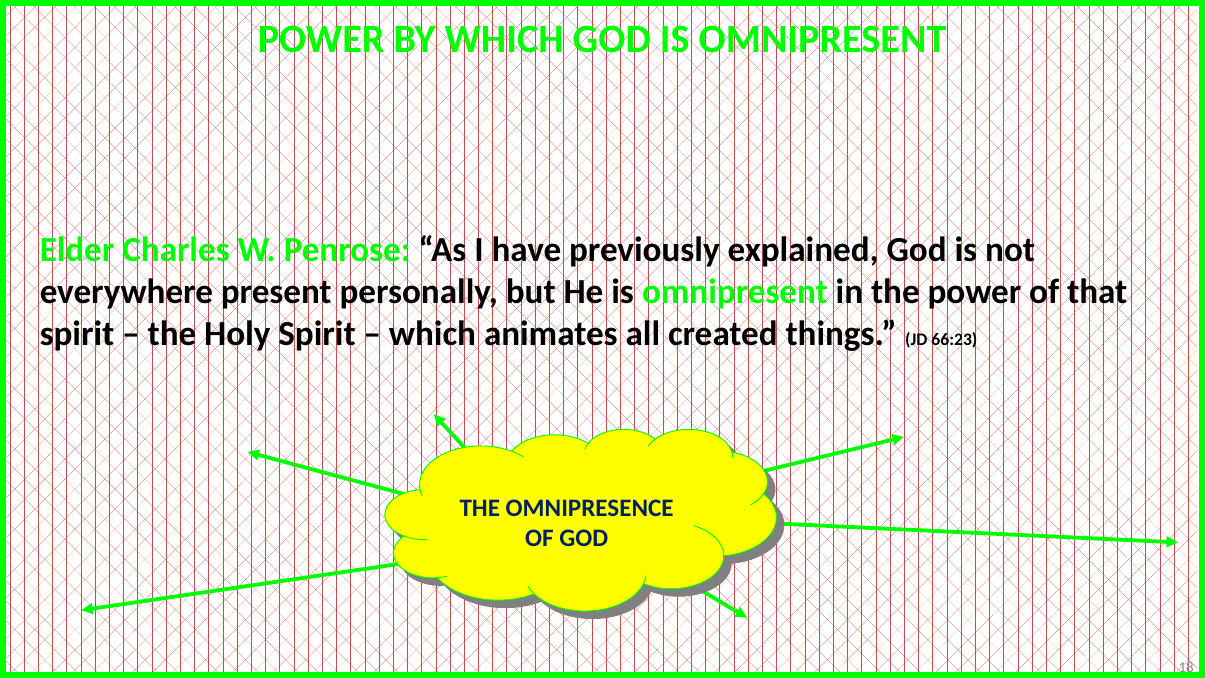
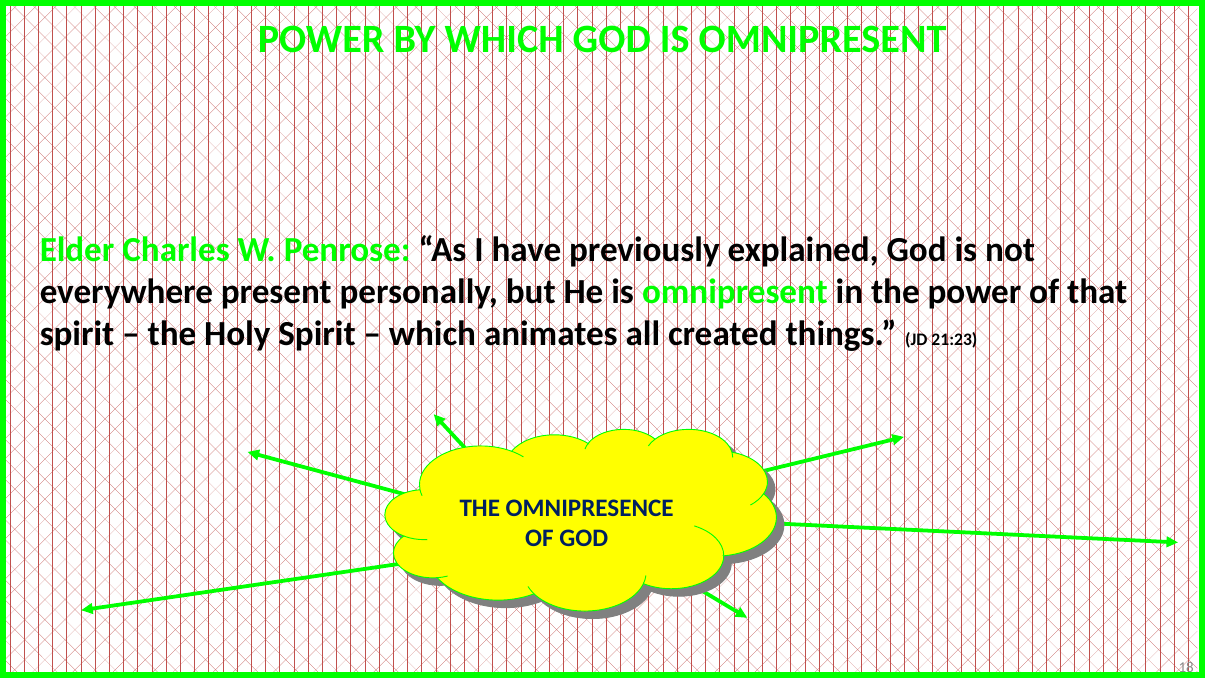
66:23: 66:23 -> 21:23
